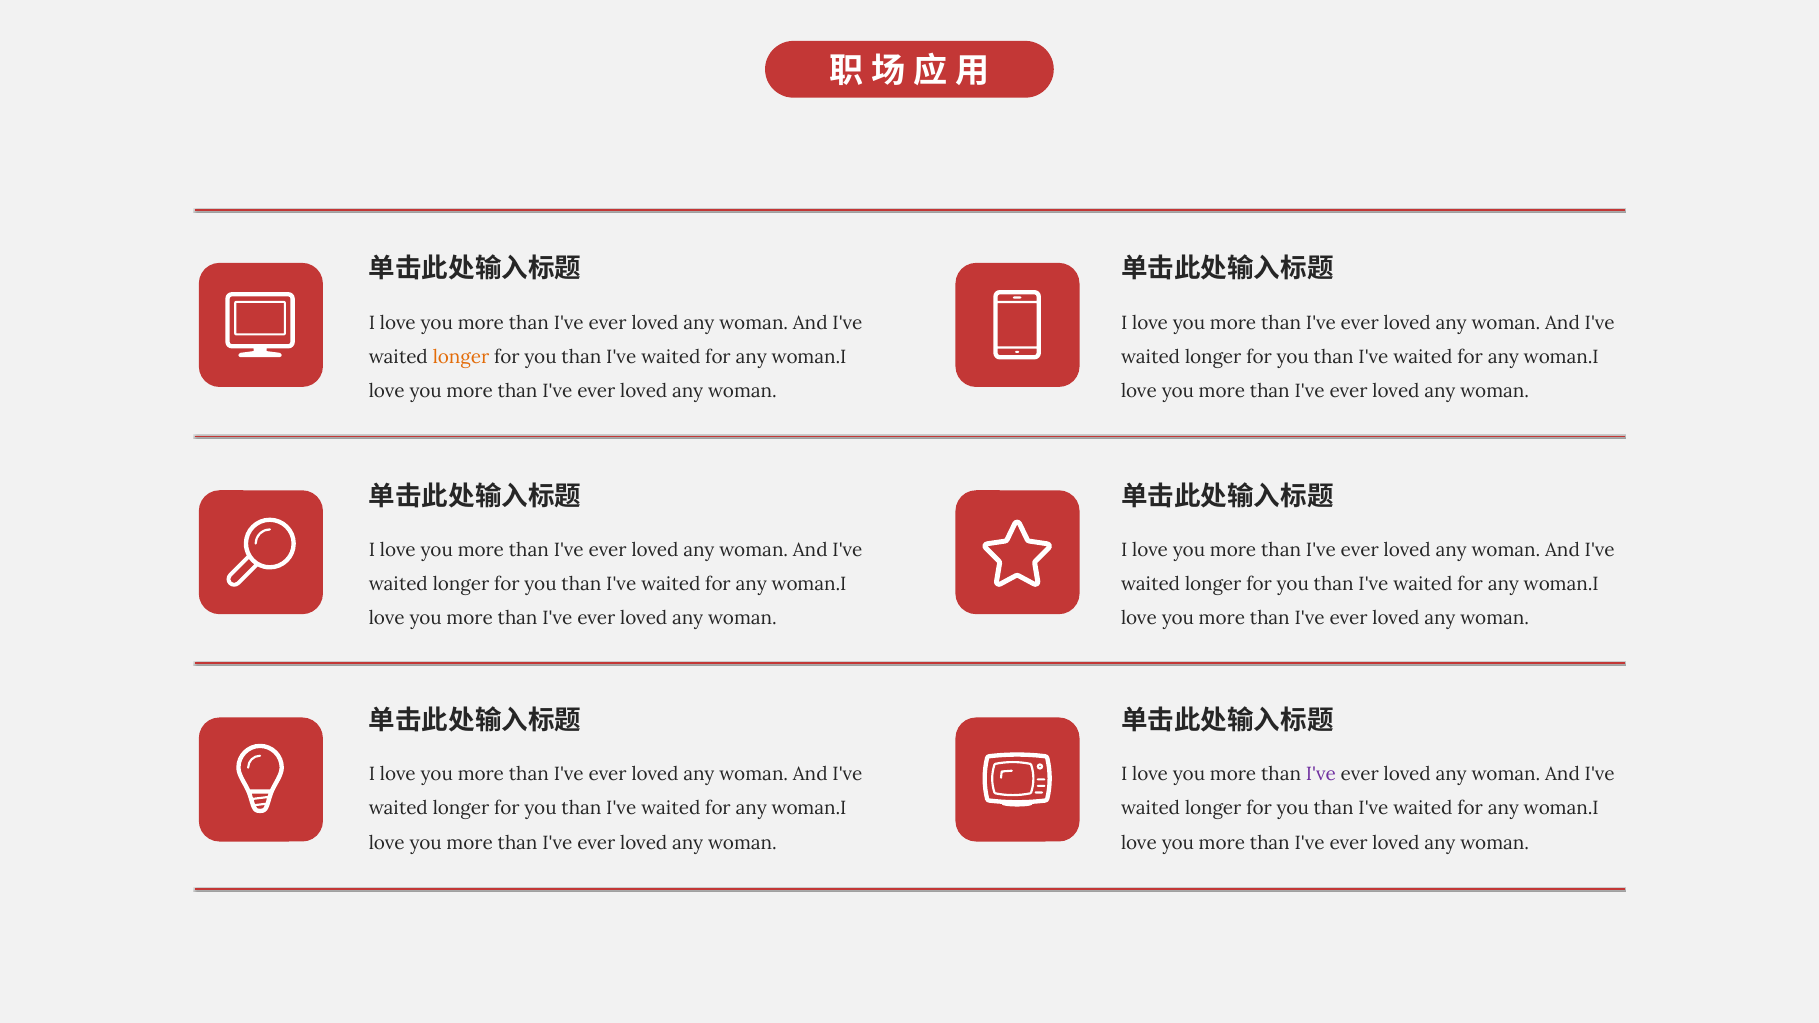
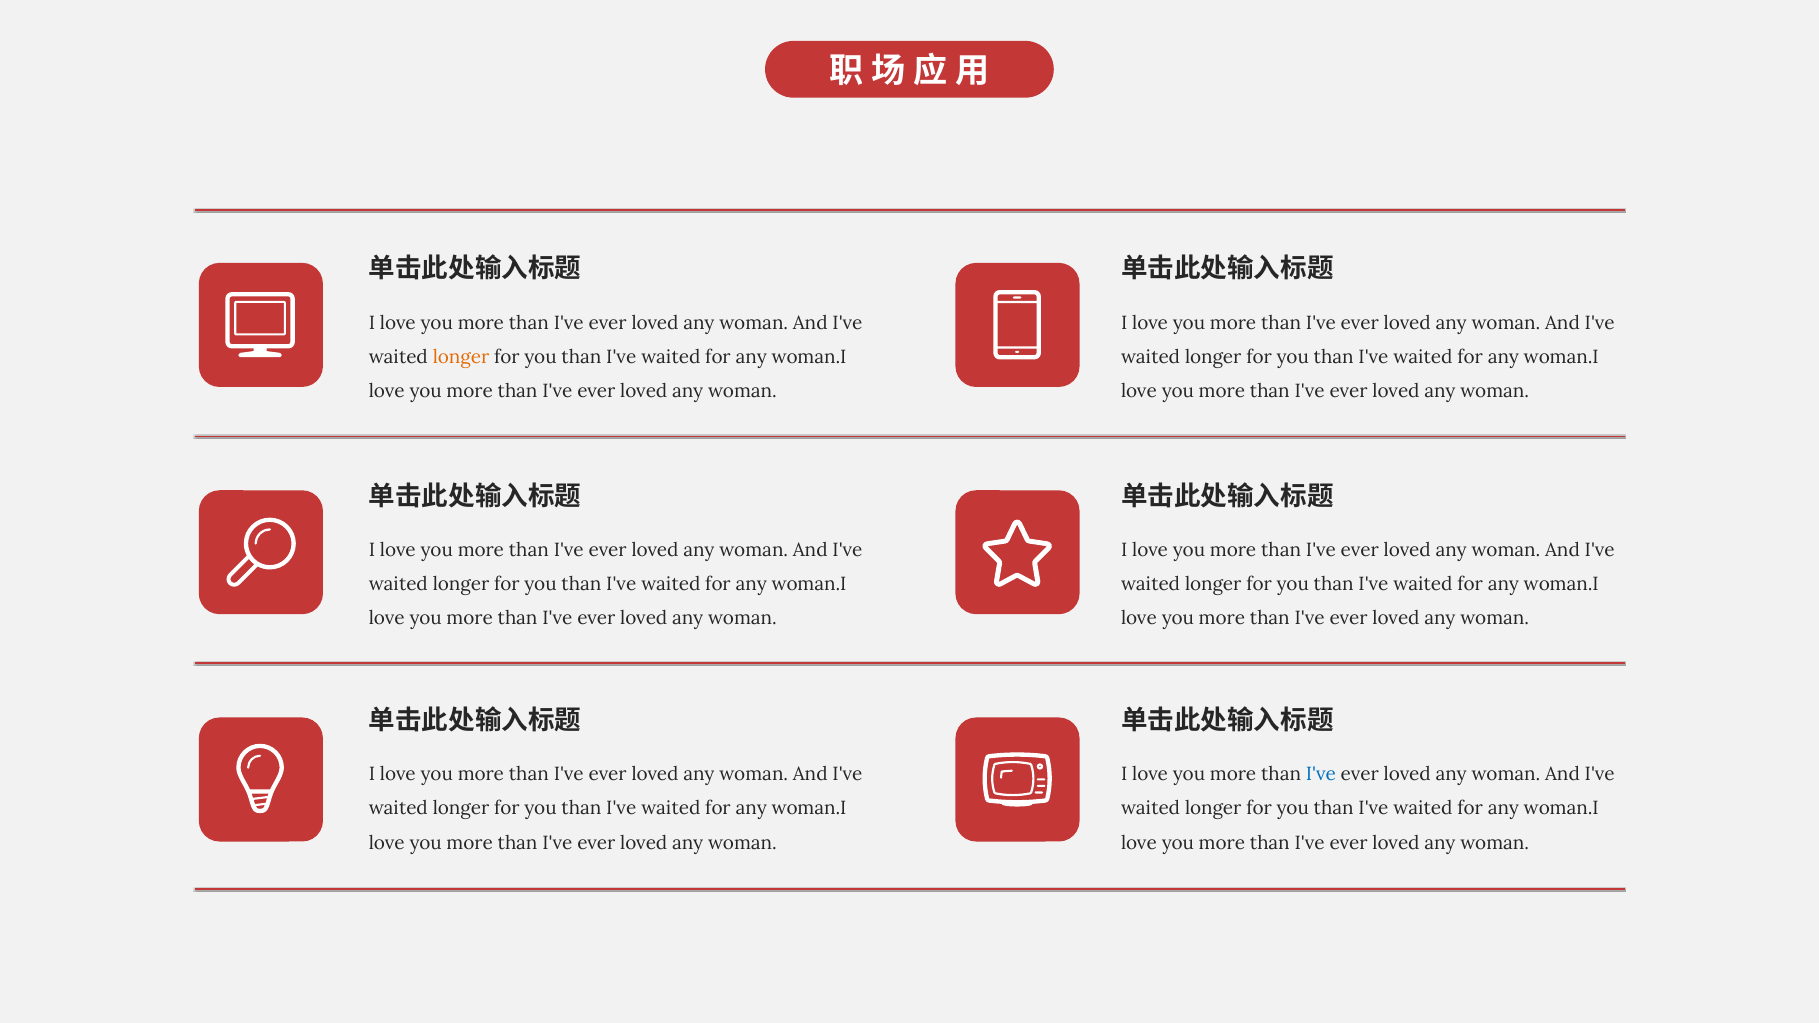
I've at (1321, 775) colour: purple -> blue
